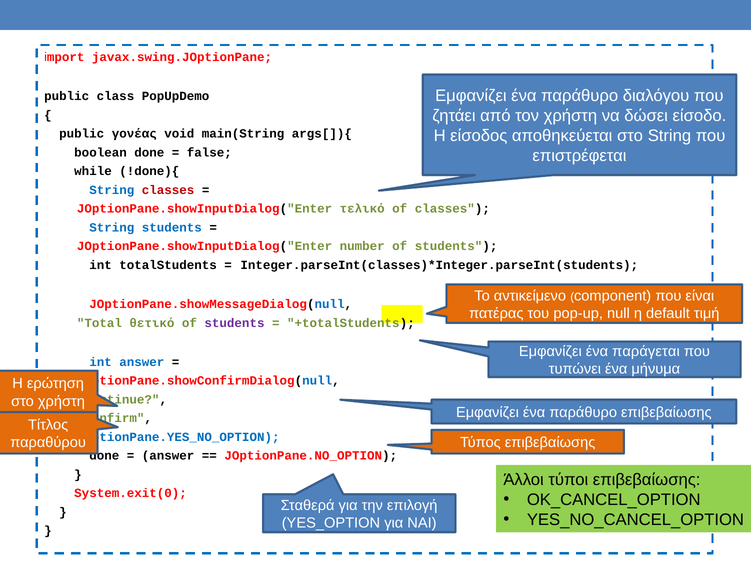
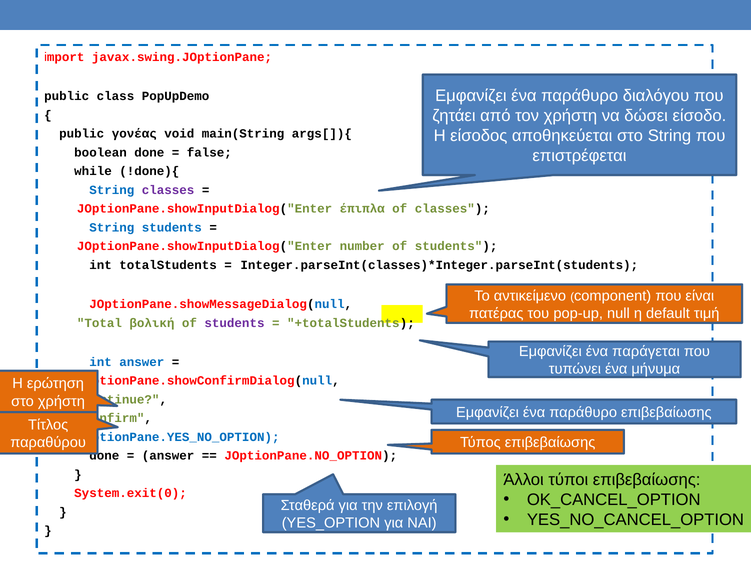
classes at (168, 190) colour: red -> purple
τελικό: τελικό -> έπιπλα
θετικό: θετικό -> βολική
